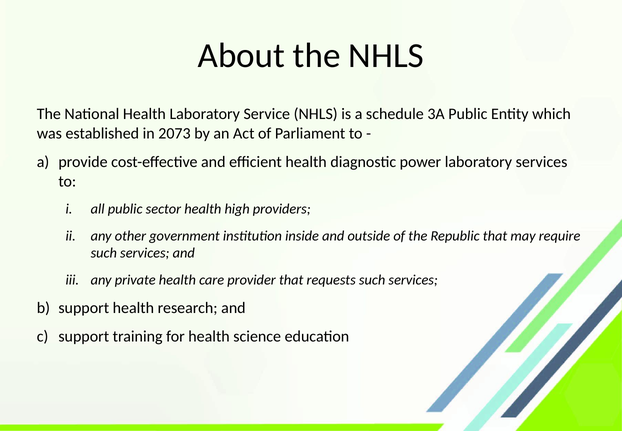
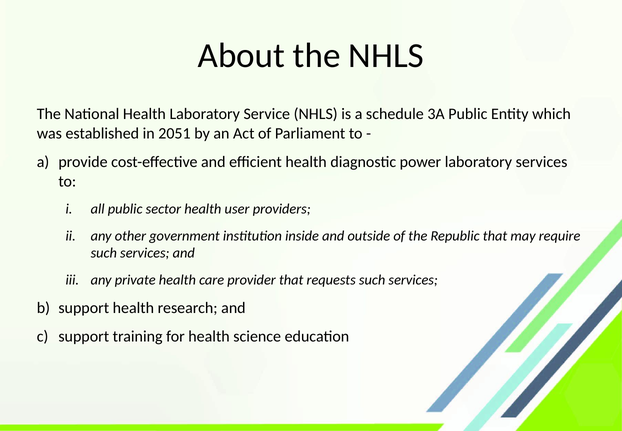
2073: 2073 -> 2051
high: high -> user
